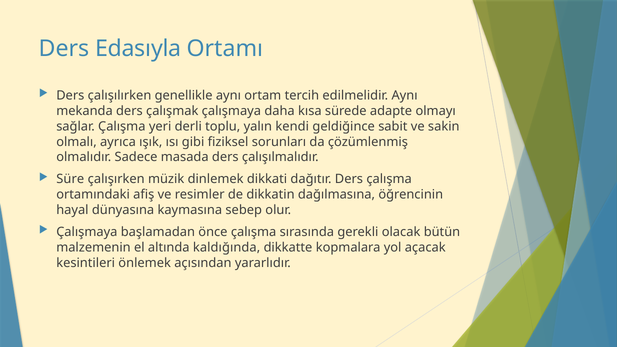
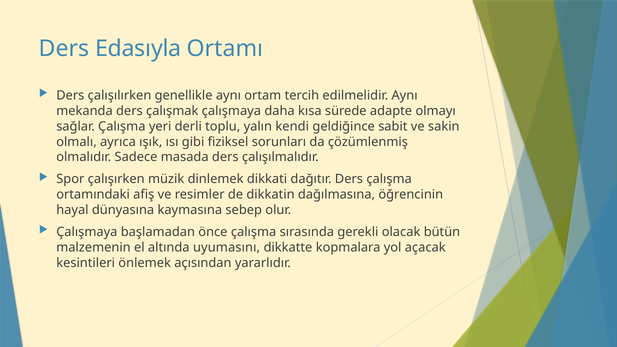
Süre: Süre -> Spor
kaldığında: kaldığında -> uyumasını
